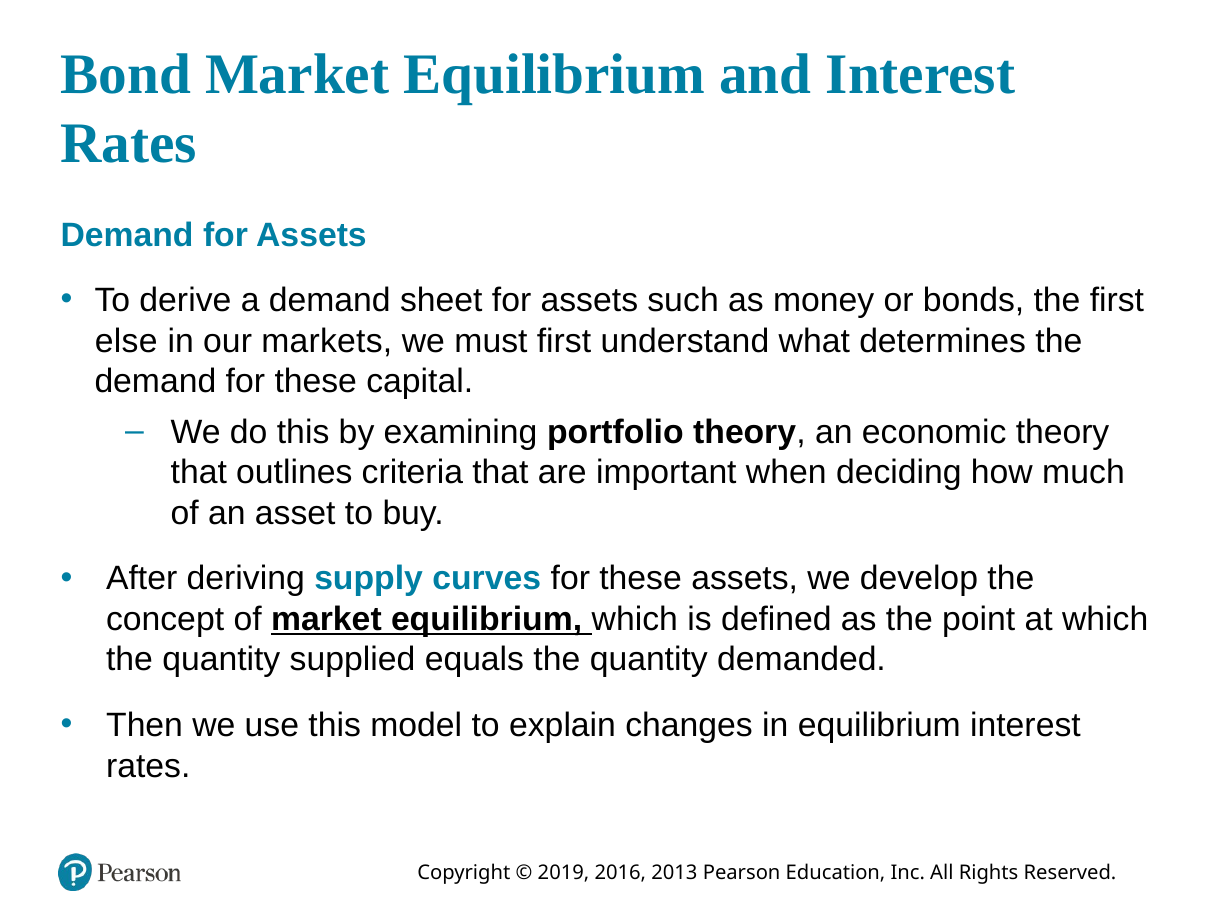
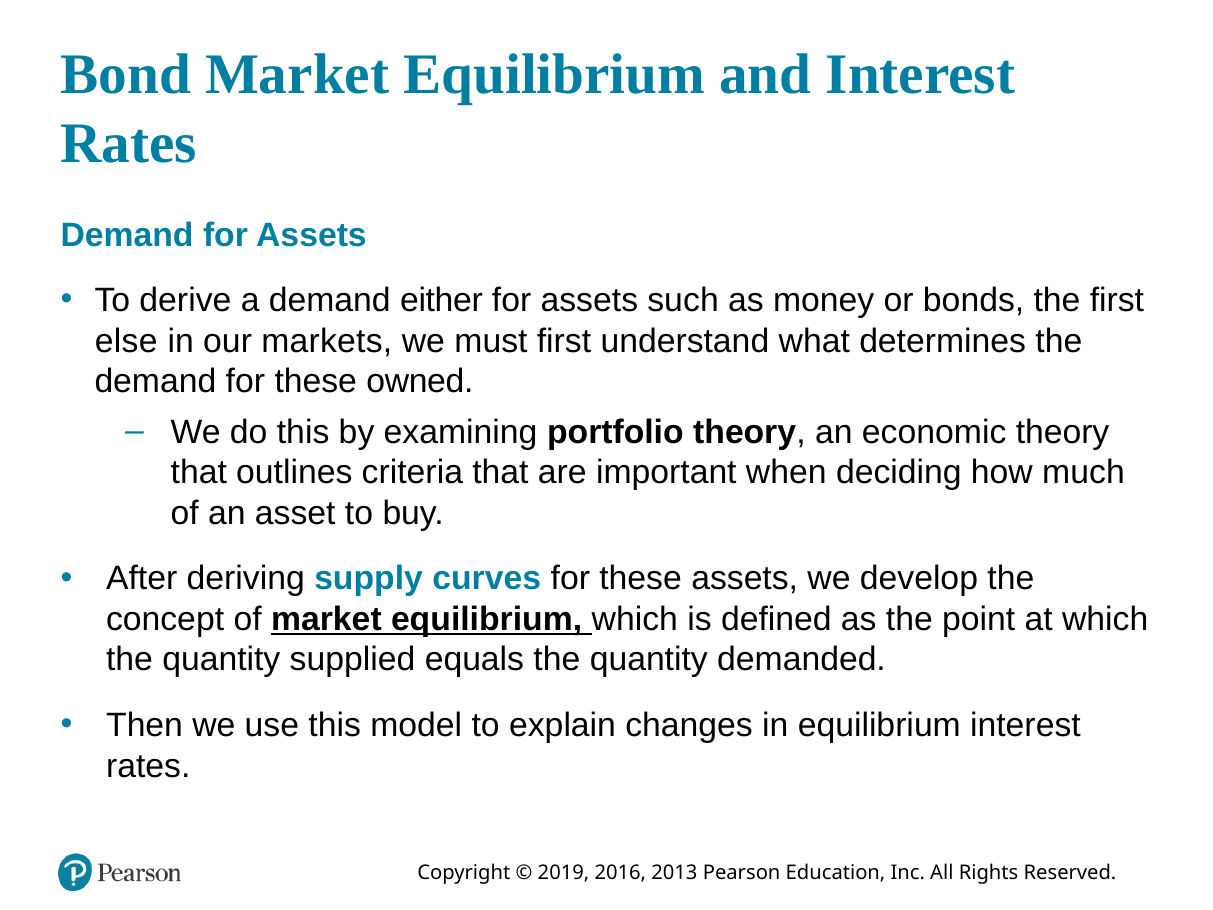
sheet: sheet -> either
capital: capital -> owned
